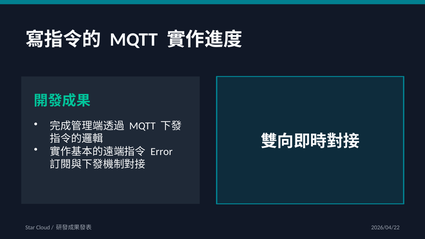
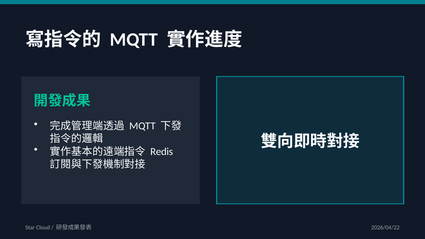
Error: Error -> Redis
